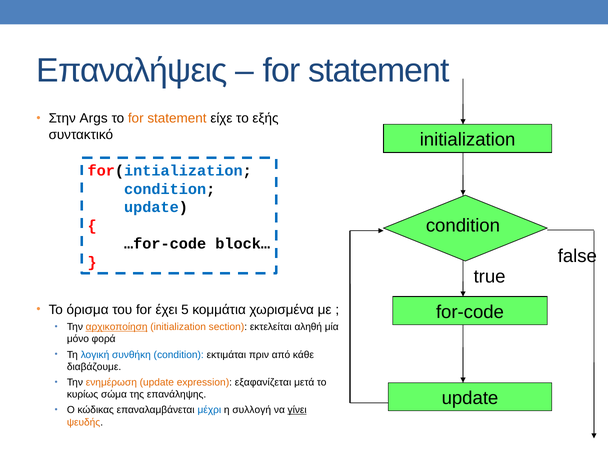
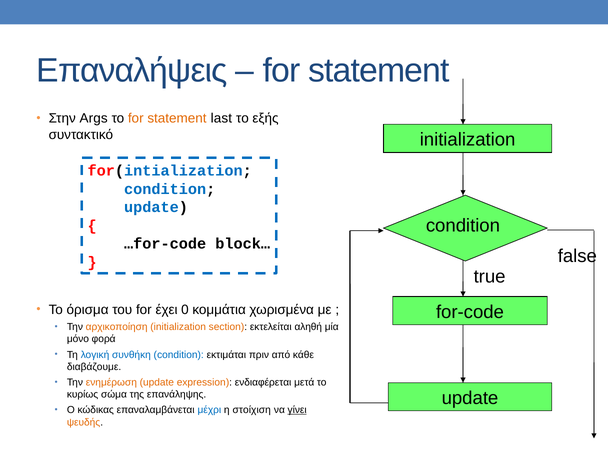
είχε: είχε -> last
5: 5 -> 0
αρχικοποίηση underline: present -> none
εξαφανίζεται: εξαφανίζεται -> ενδιαφέρεται
συλλογή: συλλογή -> στοίχιση
